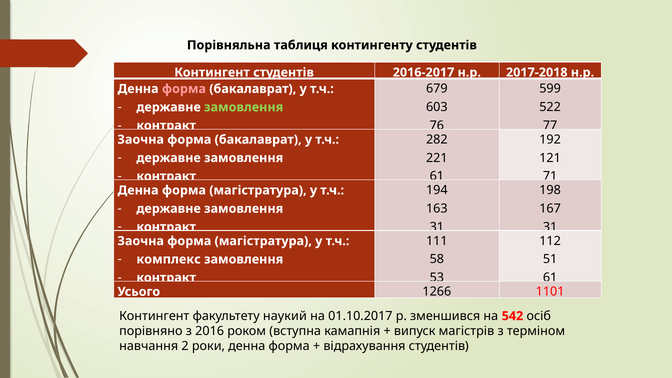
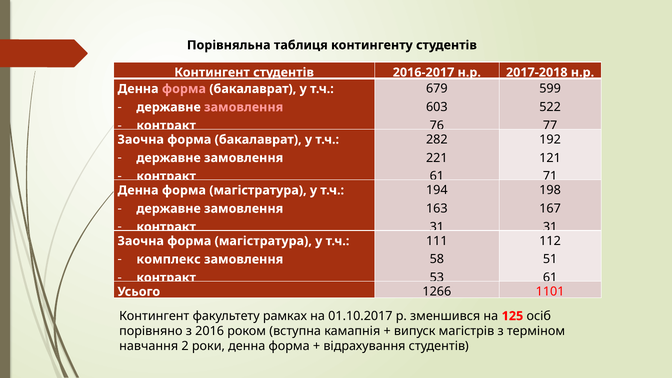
замовлення at (244, 107) colour: light green -> pink
наукий: наукий -> рамках
542: 542 -> 125
